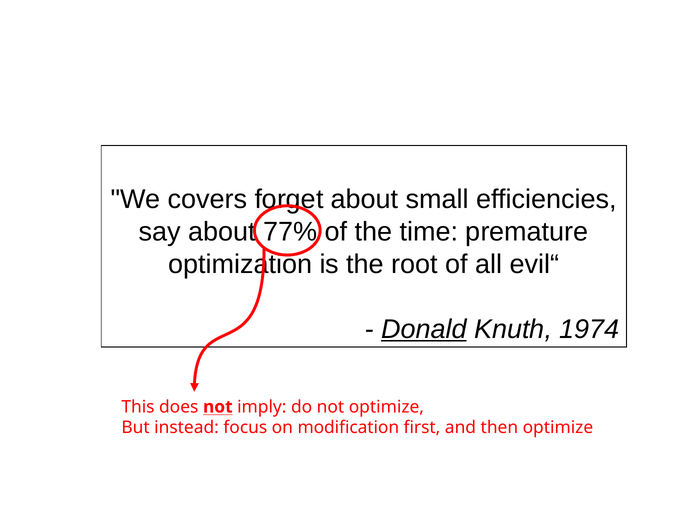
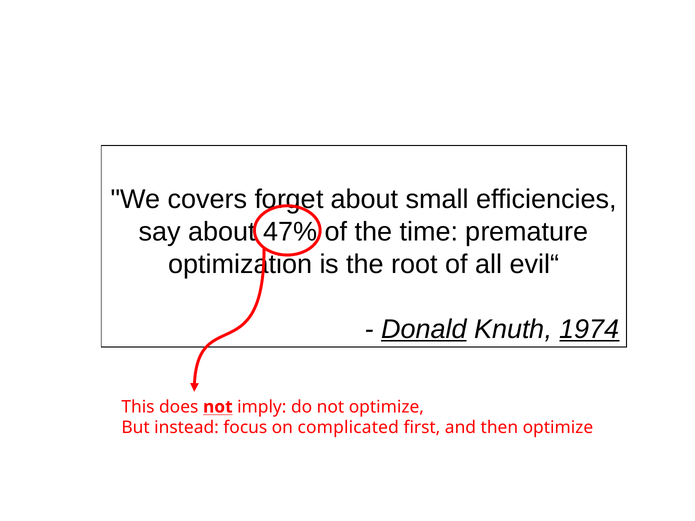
77%: 77% -> 47%
1974 underline: none -> present
modification: modification -> complicated
